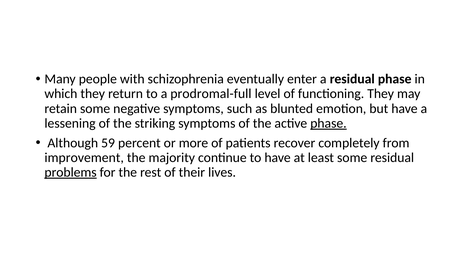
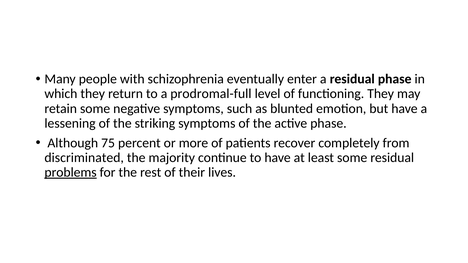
phase at (328, 123) underline: present -> none
59: 59 -> 75
improvement: improvement -> discriminated
